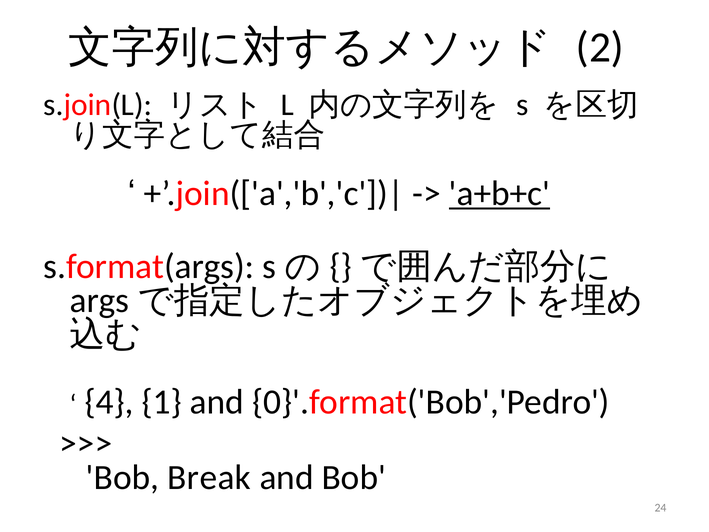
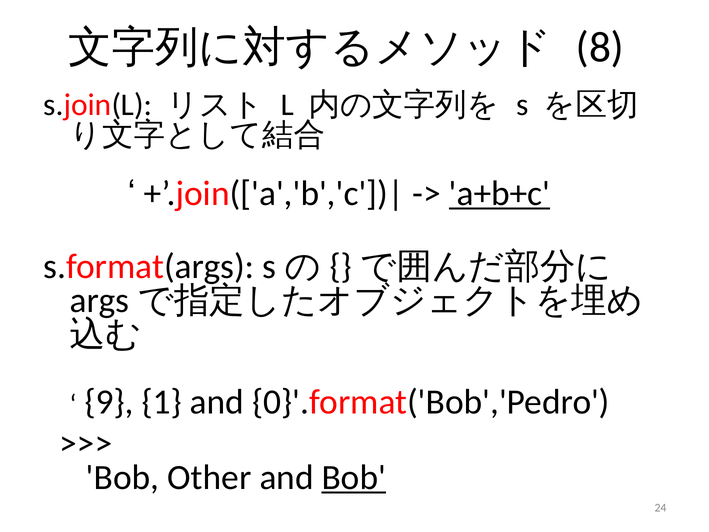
2: 2 -> 8
4: 4 -> 9
Break: Break -> Other
Bob at (354, 477) underline: none -> present
